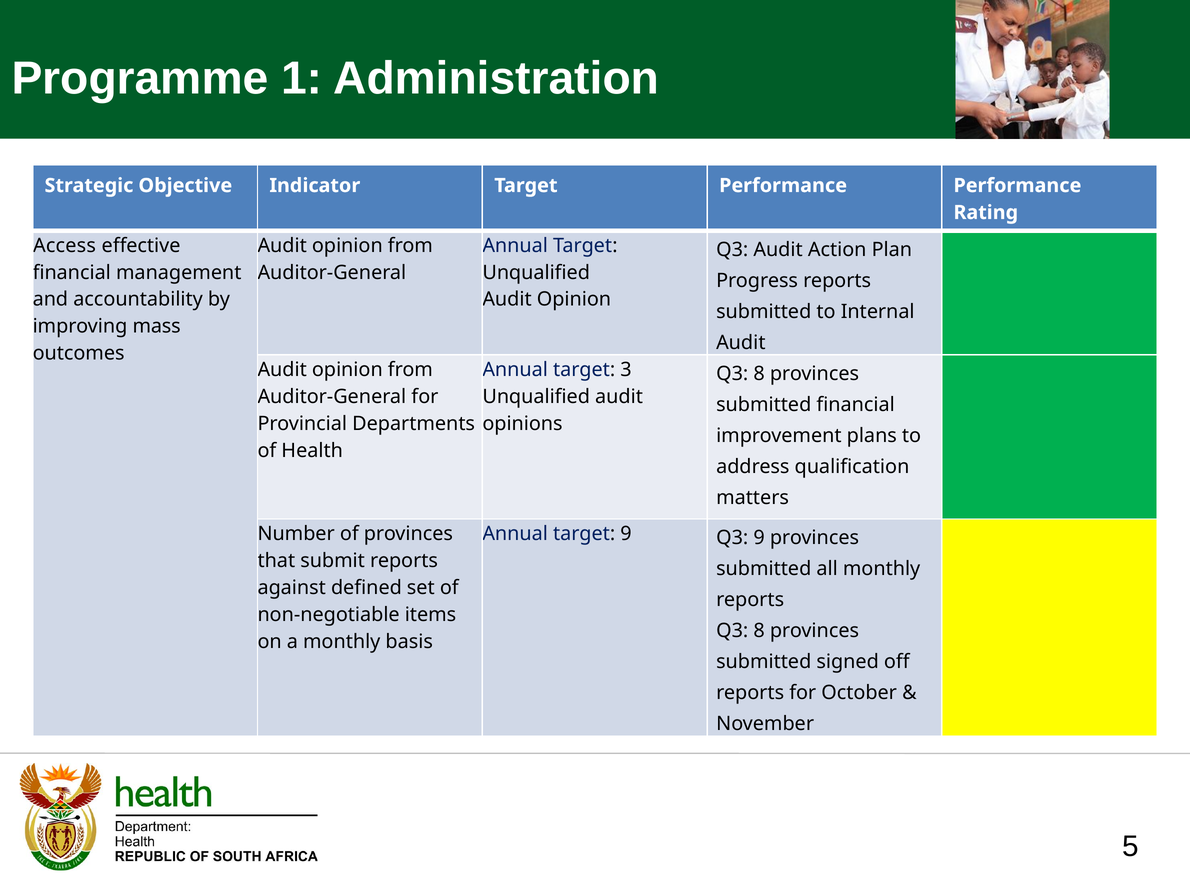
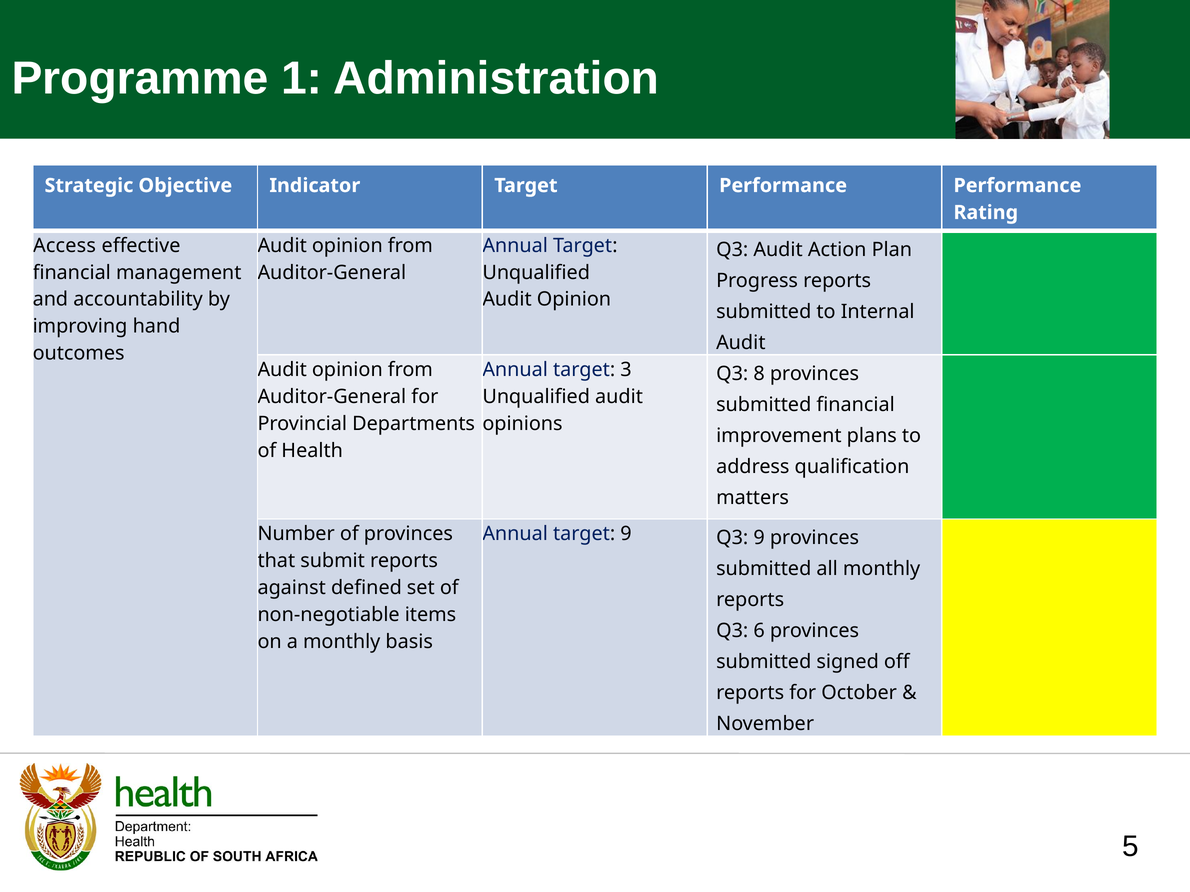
mass: mass -> hand
8 at (759, 631): 8 -> 6
